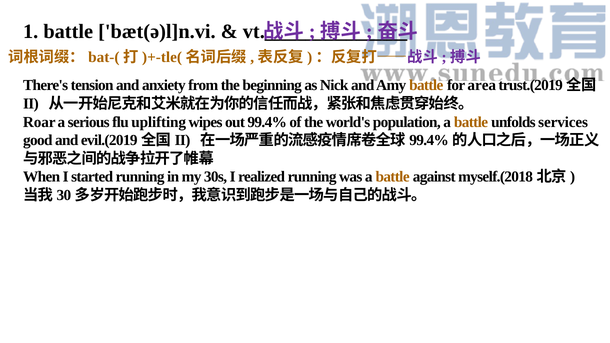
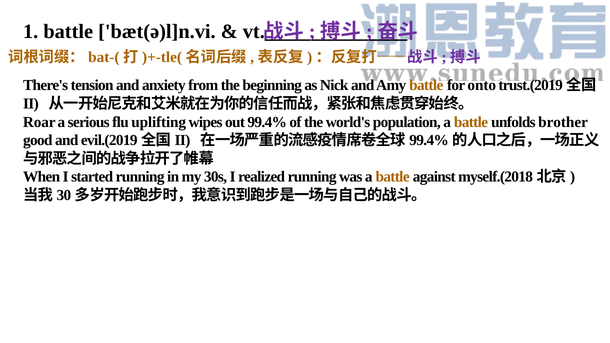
area: area -> onto
services: services -> brother
